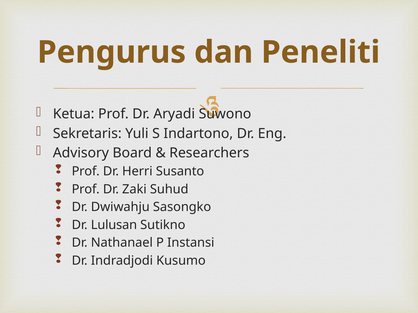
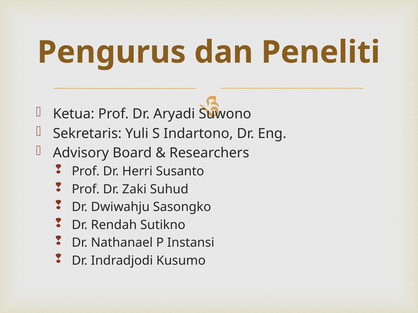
Lulusan: Lulusan -> Rendah
